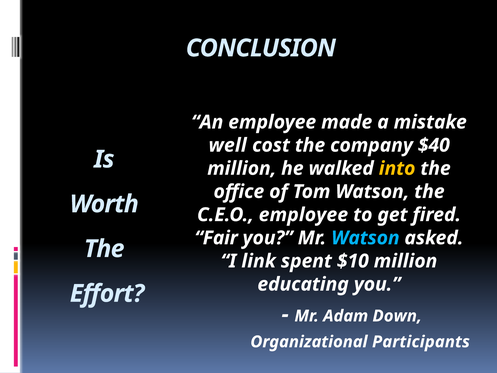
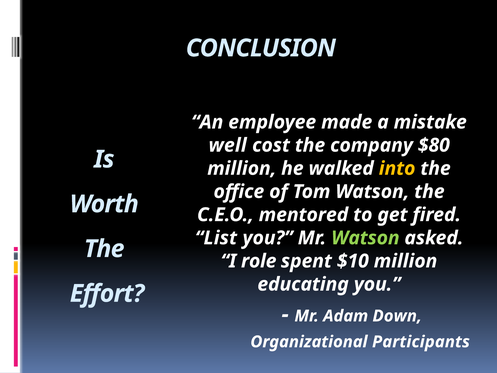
$40: $40 -> $80
C.E.O employee: employee -> mentored
Fair: Fair -> List
Watson at (365, 238) colour: light blue -> light green
link: link -> role
